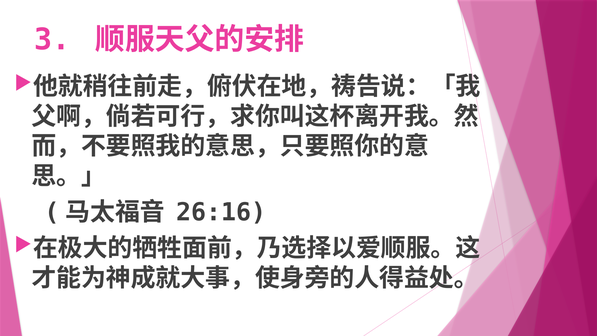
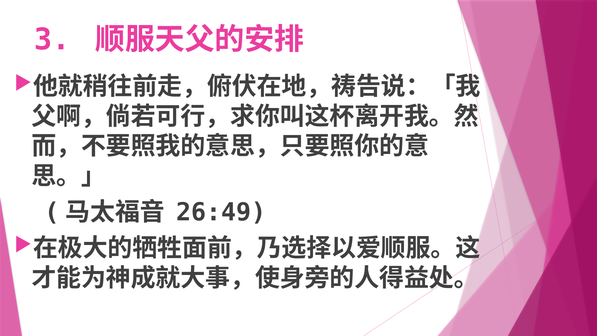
26:16: 26:16 -> 26:49
